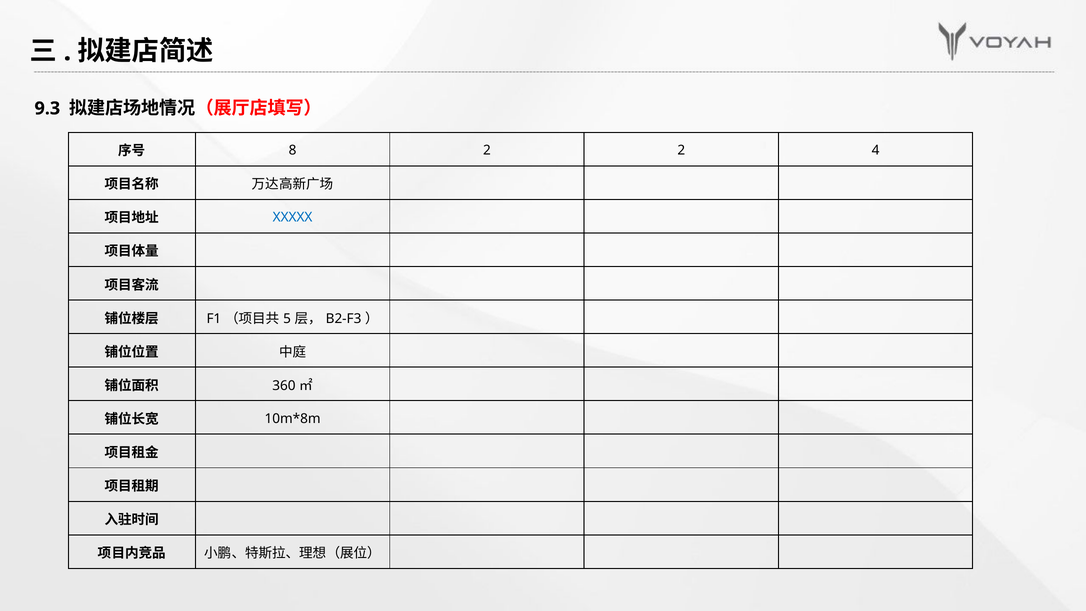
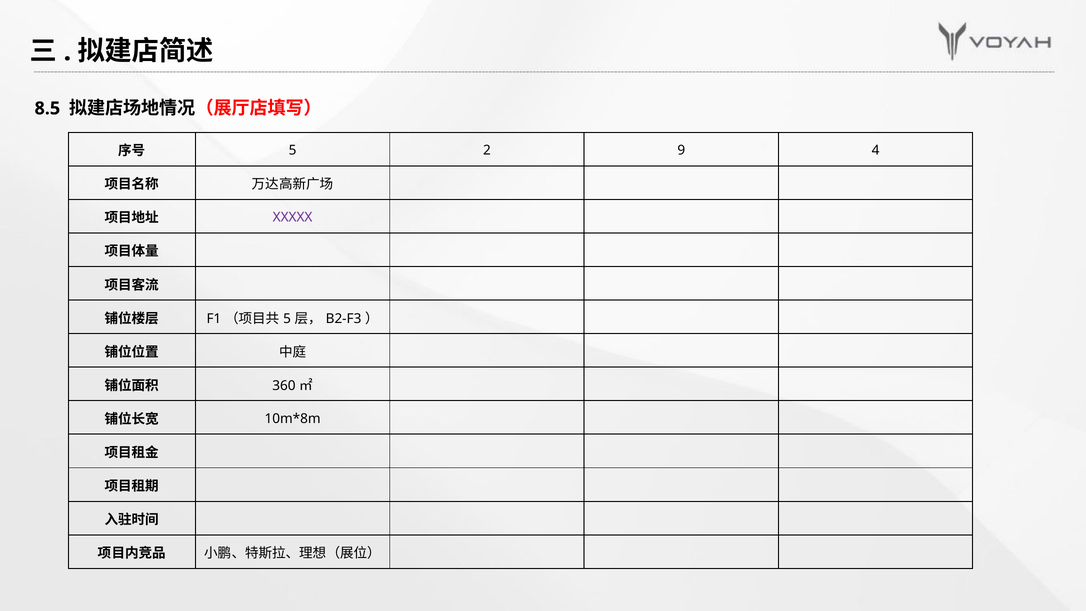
9.3: 9.3 -> 8.5
8 at (293, 150): 8 -> 5
2 2: 2 -> 9
XXXXX colour: blue -> purple
